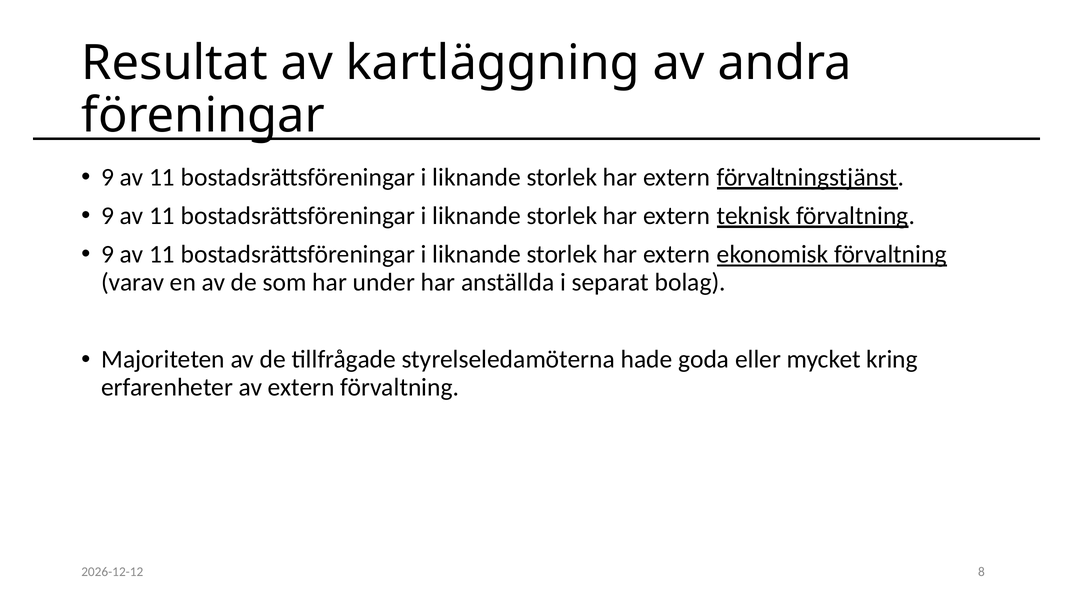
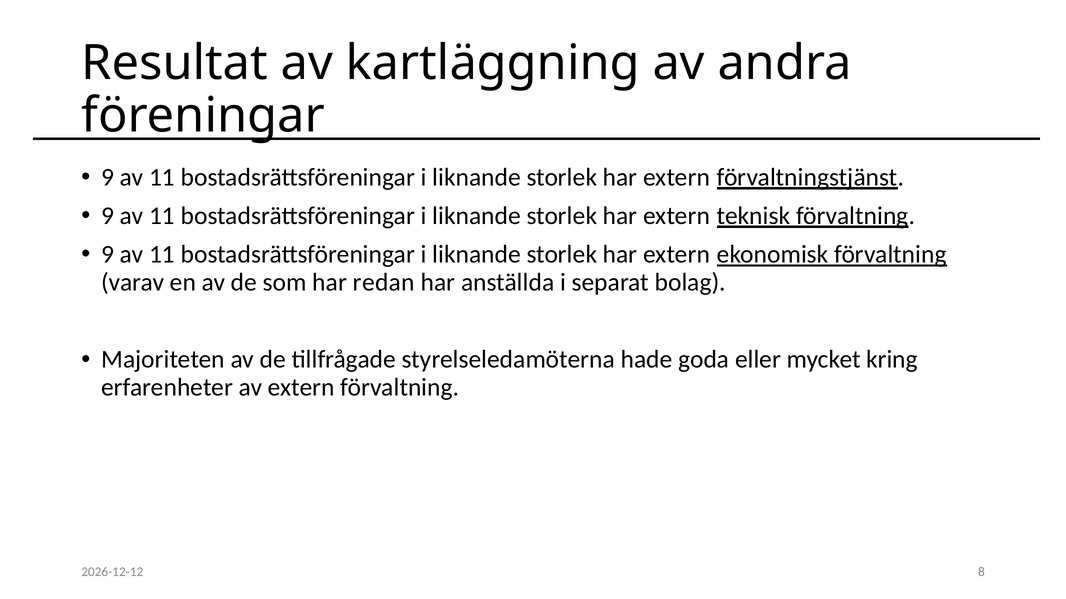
under: under -> redan
